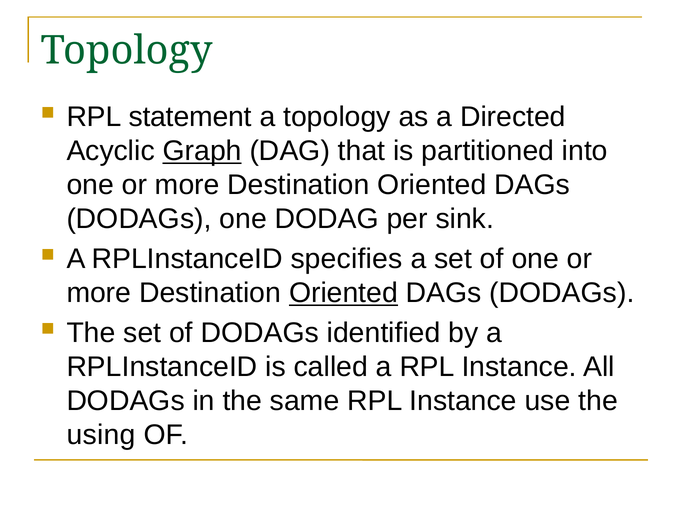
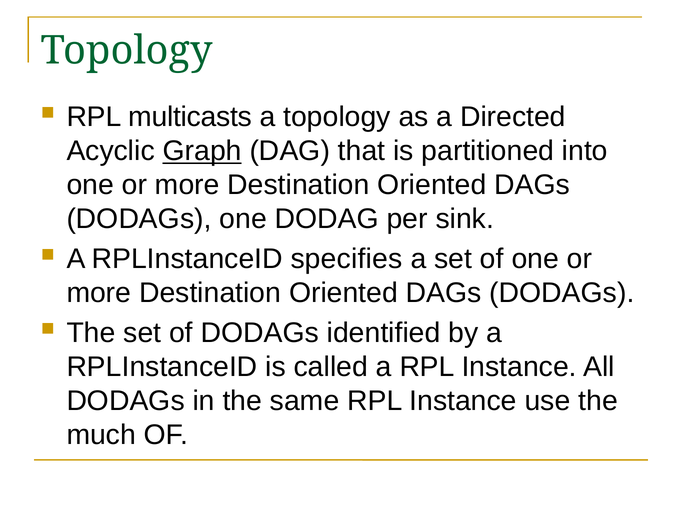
statement: statement -> multicasts
Oriented at (343, 293) underline: present -> none
using: using -> much
